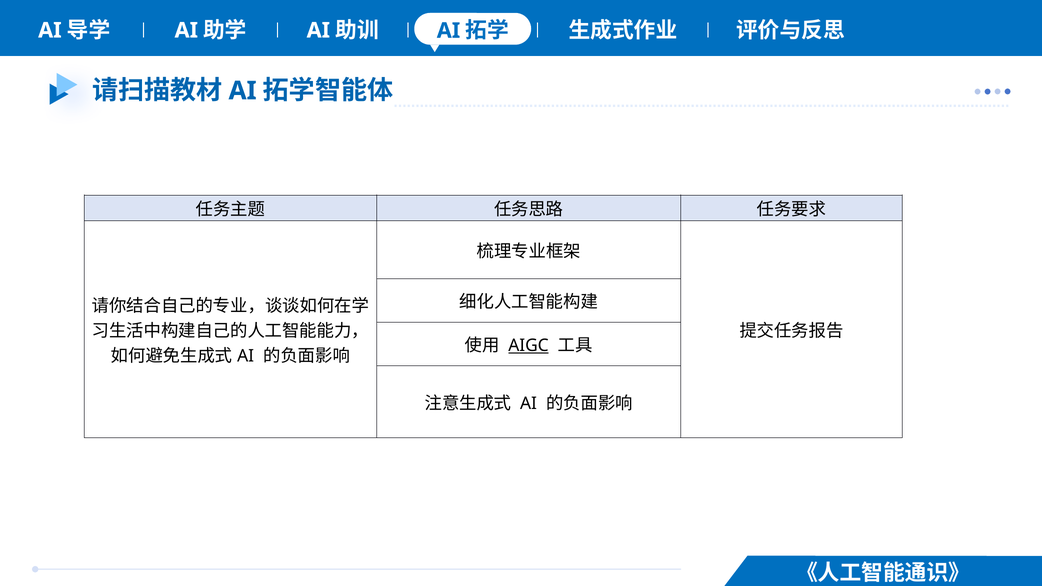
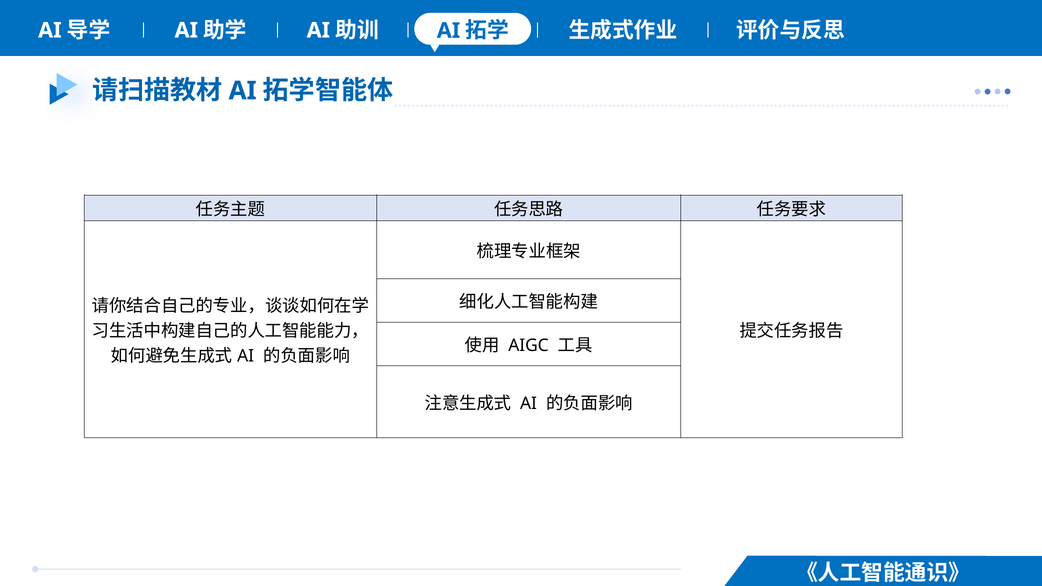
AIGC underline: present -> none
